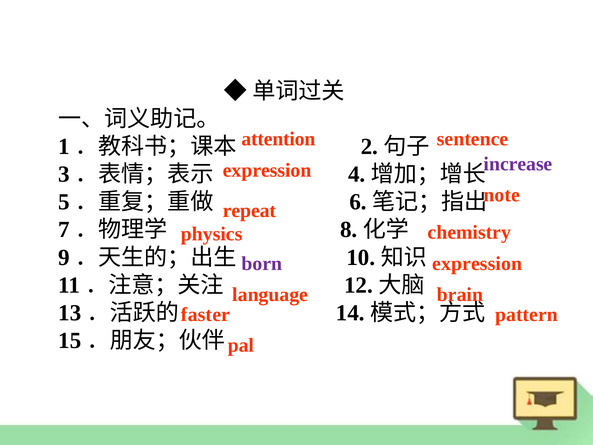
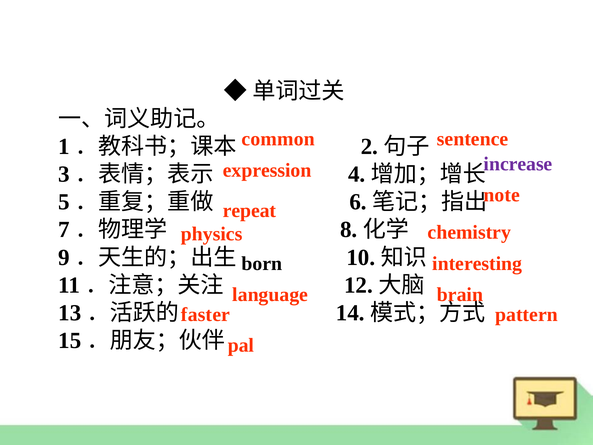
attention: attention -> common
born colour: purple -> black
expression at (477, 264): expression -> interesting
